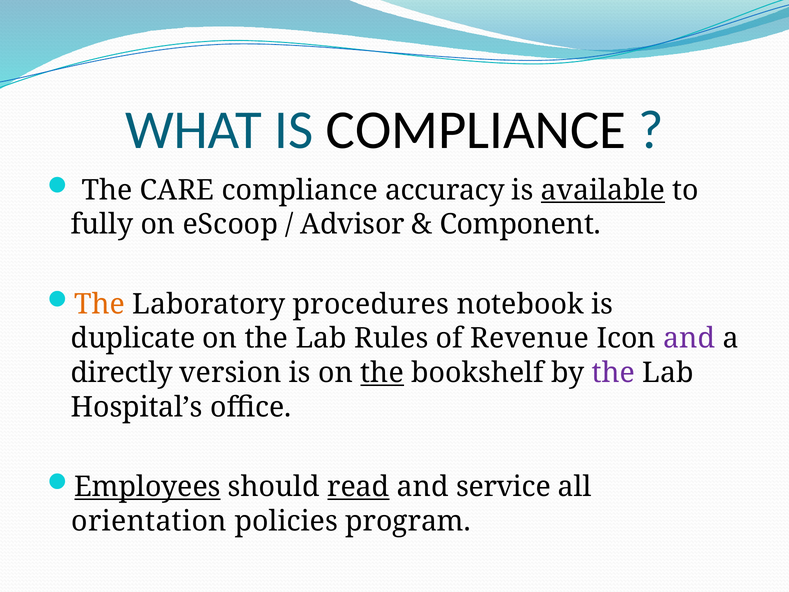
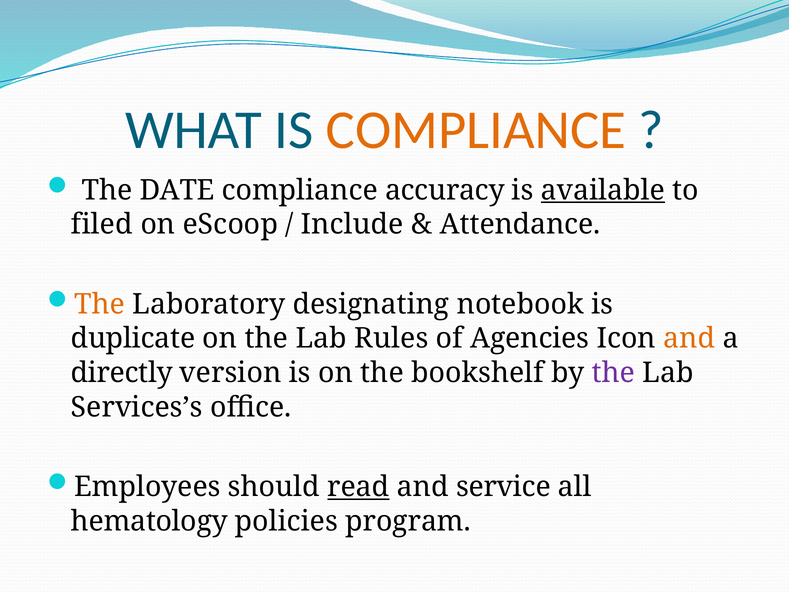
COMPLIANCE at (476, 130) colour: black -> orange
CARE: CARE -> DATE
fully: fully -> filed
Advisor: Advisor -> Include
Component: Component -> Attendance
procedures: procedures -> designating
Revenue: Revenue -> Agencies
and at (689, 338) colour: purple -> orange
the at (382, 373) underline: present -> none
Hospital’s: Hospital’s -> Services’s
Employees underline: present -> none
orientation: orientation -> hematology
